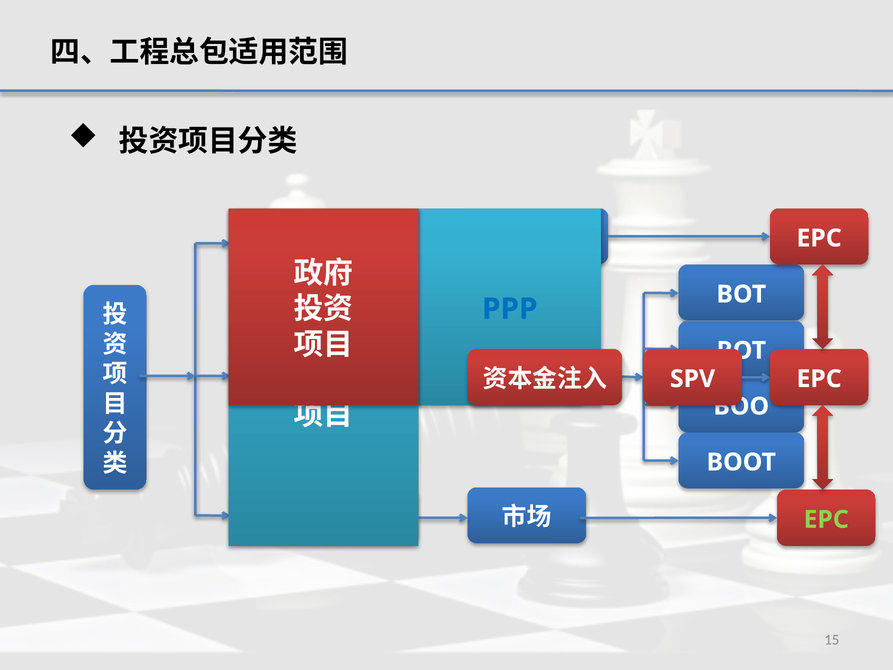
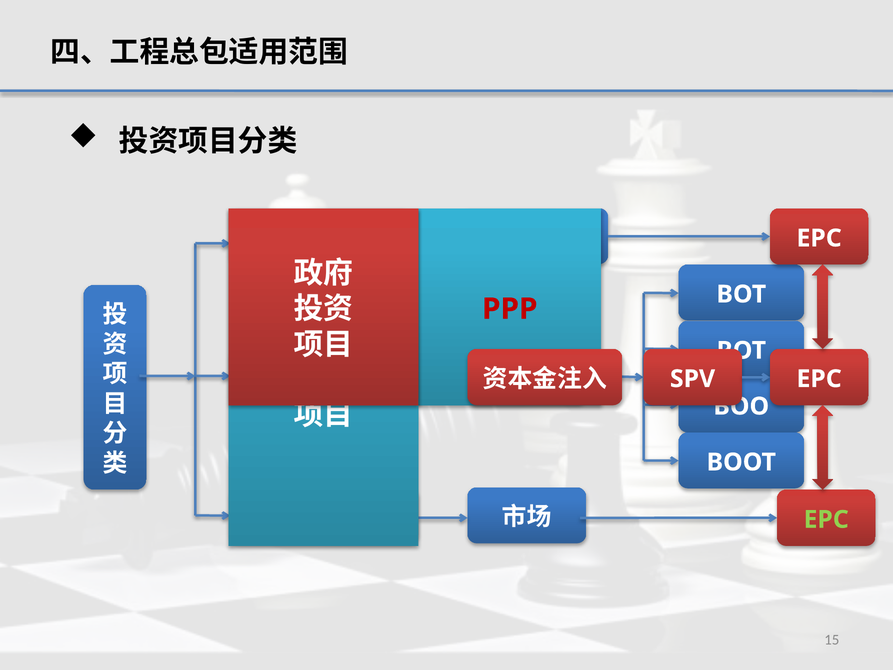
PPP at (510, 309) colour: blue -> red
